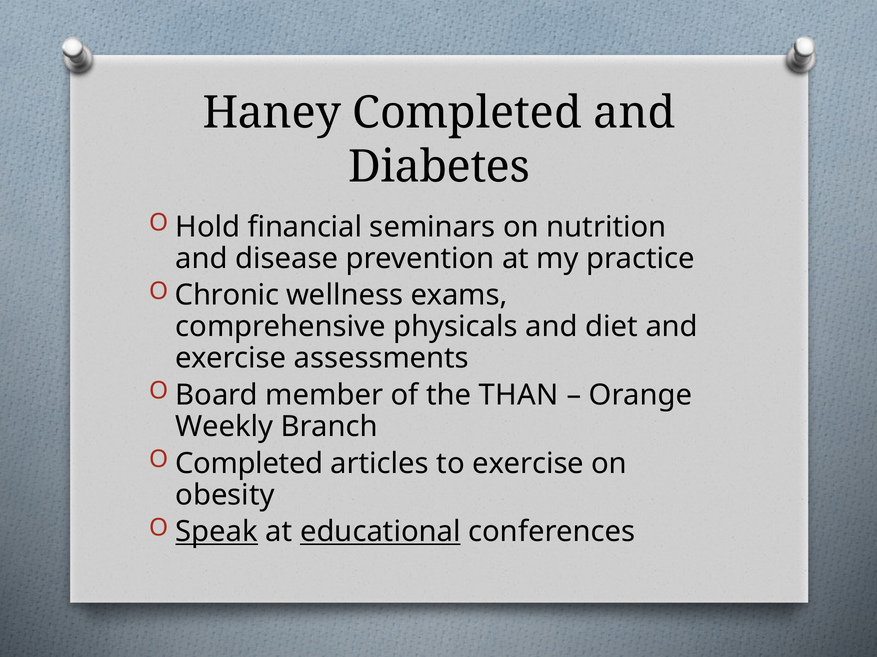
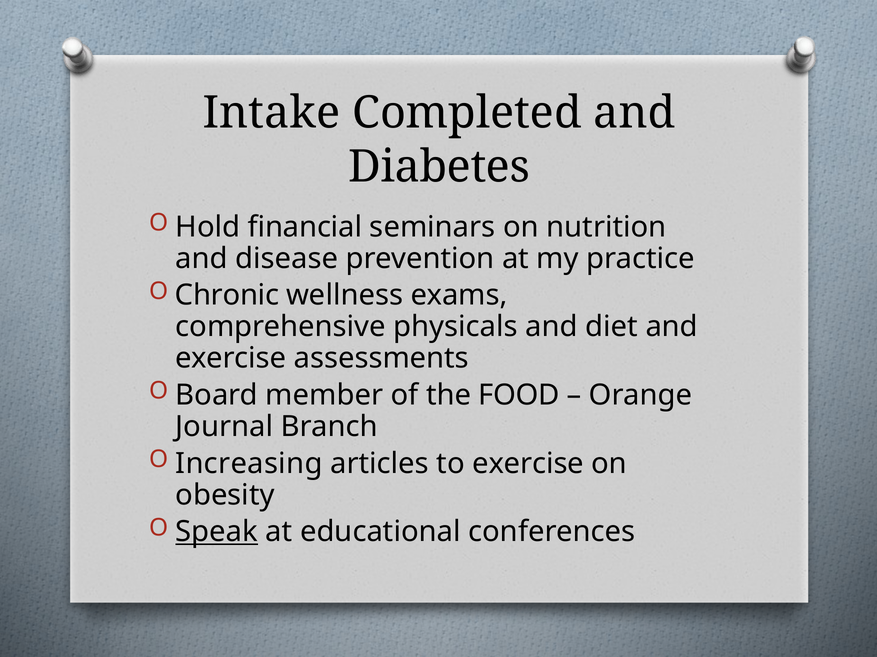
Haney: Haney -> Intake
THAN: THAN -> FOOD
Weekly: Weekly -> Journal
Completed at (249, 464): Completed -> Increasing
educational underline: present -> none
